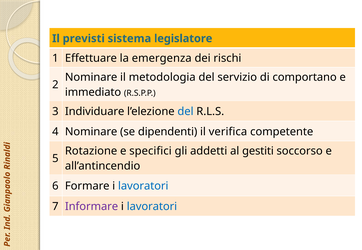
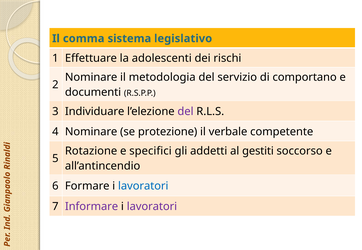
previsti: previsti -> comma
legislatore: legislatore -> legislativo
emergenza: emergenza -> adolescenti
immediato: immediato -> documenti
del at (185, 112) colour: blue -> purple
dipendenti: dipendenti -> protezione
verifica: verifica -> verbale
lavoratori at (152, 207) colour: blue -> purple
